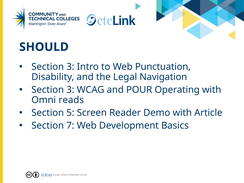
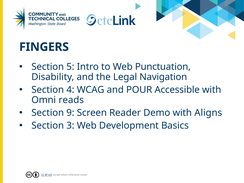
SHOULD: SHOULD -> FINGERS
3 at (70, 67): 3 -> 5
3 at (70, 90): 3 -> 4
Operating: Operating -> Accessible
5: 5 -> 9
Article: Article -> Aligns
7: 7 -> 3
